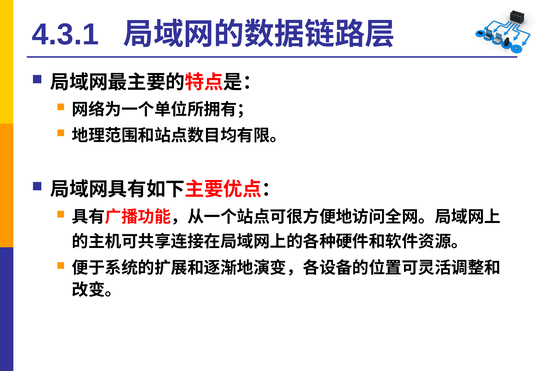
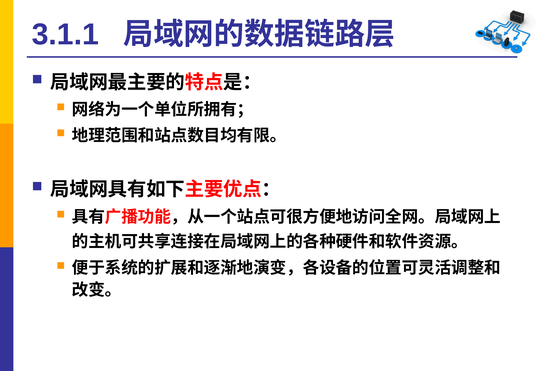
4.3.1: 4.3.1 -> 3.1.1
